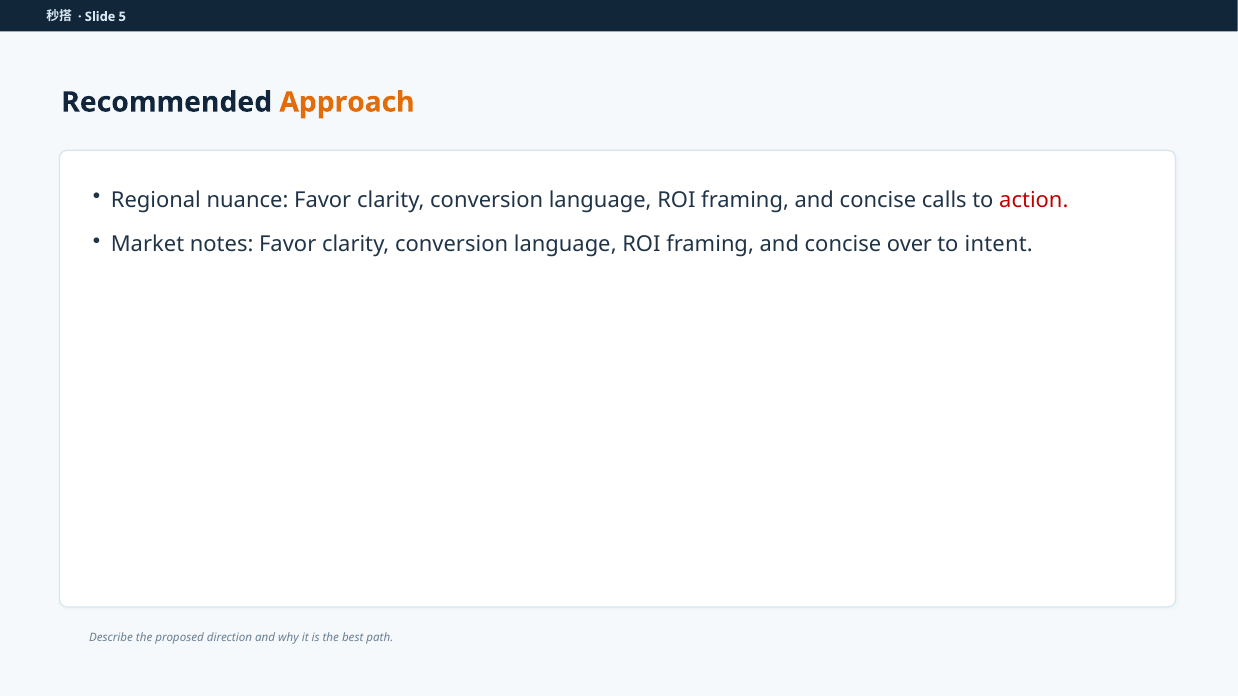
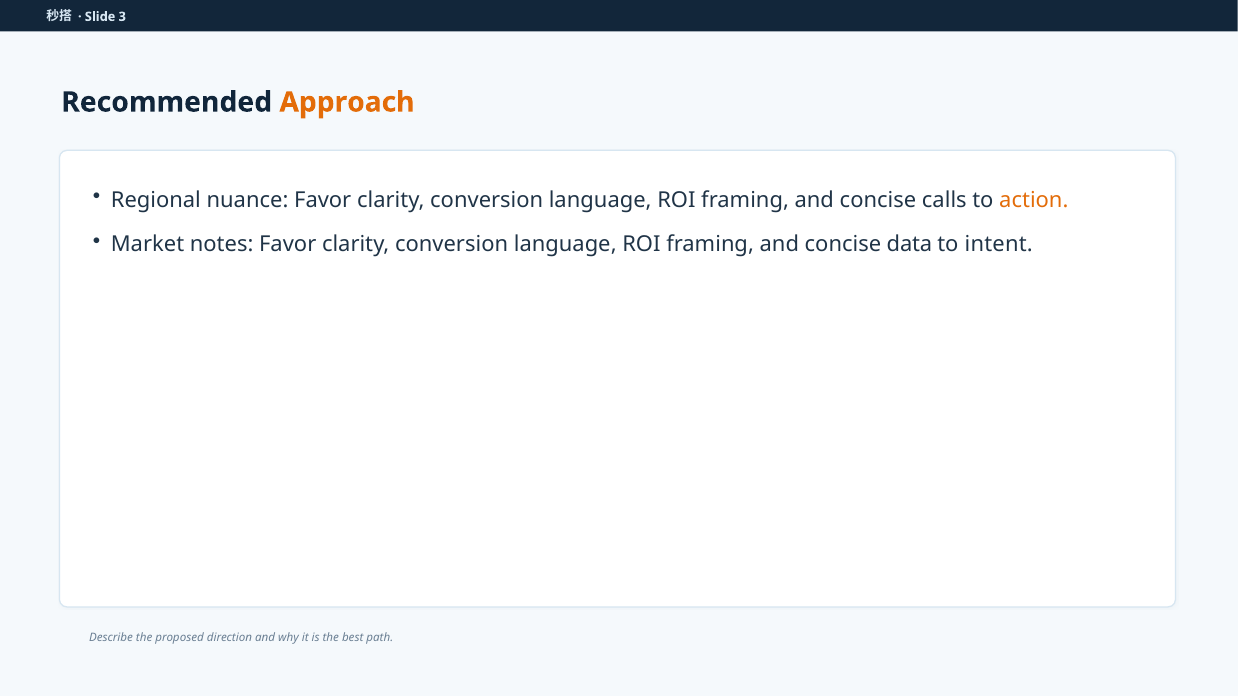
5: 5 -> 3
action colour: red -> orange
over: over -> data
